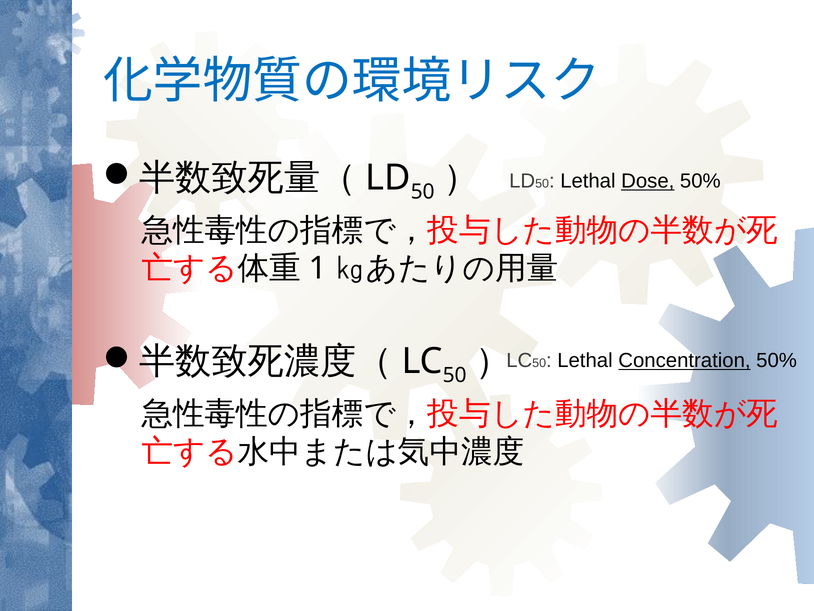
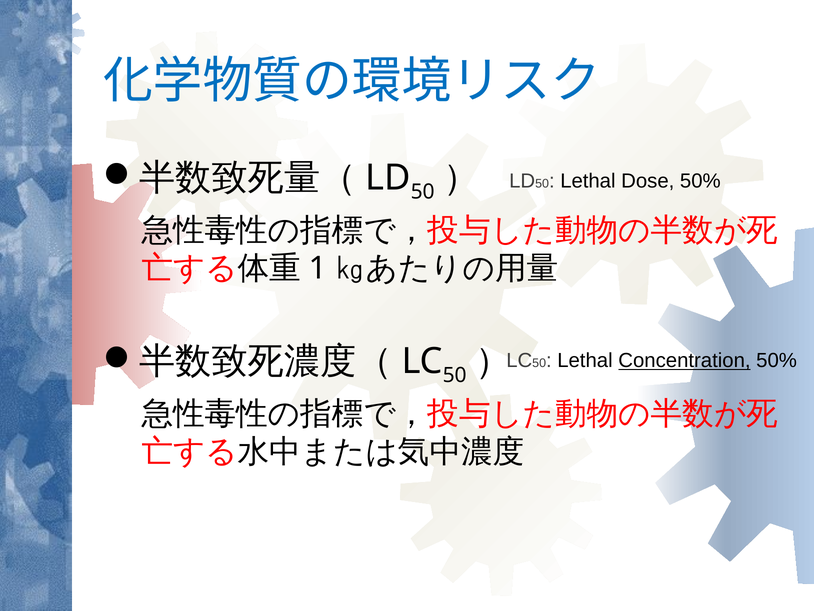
Dose underline: present -> none
